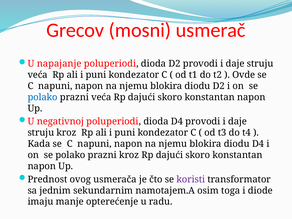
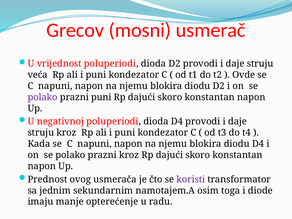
napajanje: napajanje -> vrijednost
polako at (43, 97) colour: blue -> purple
prazni veća: veća -> puni
